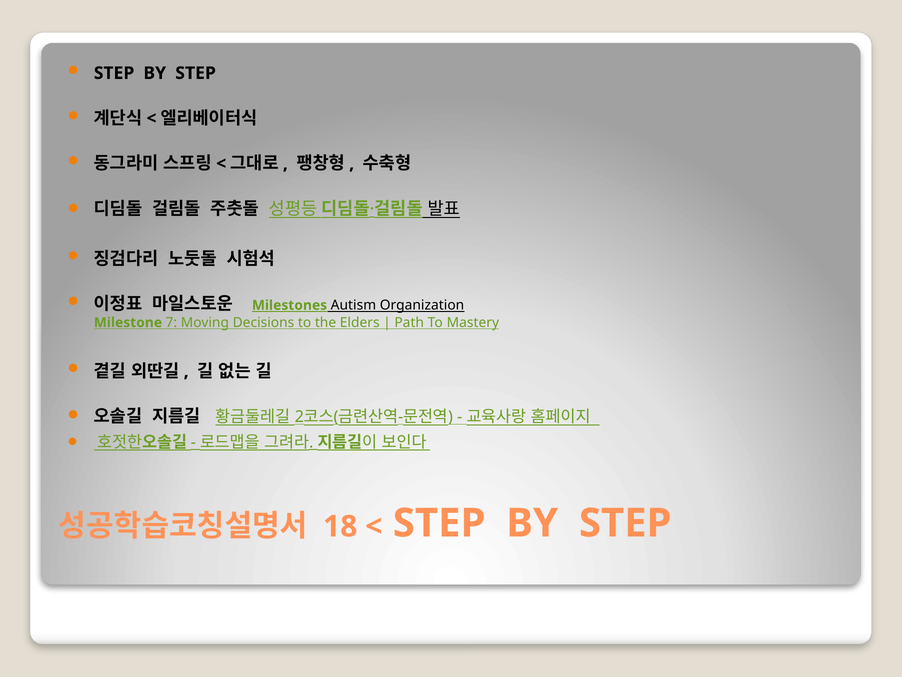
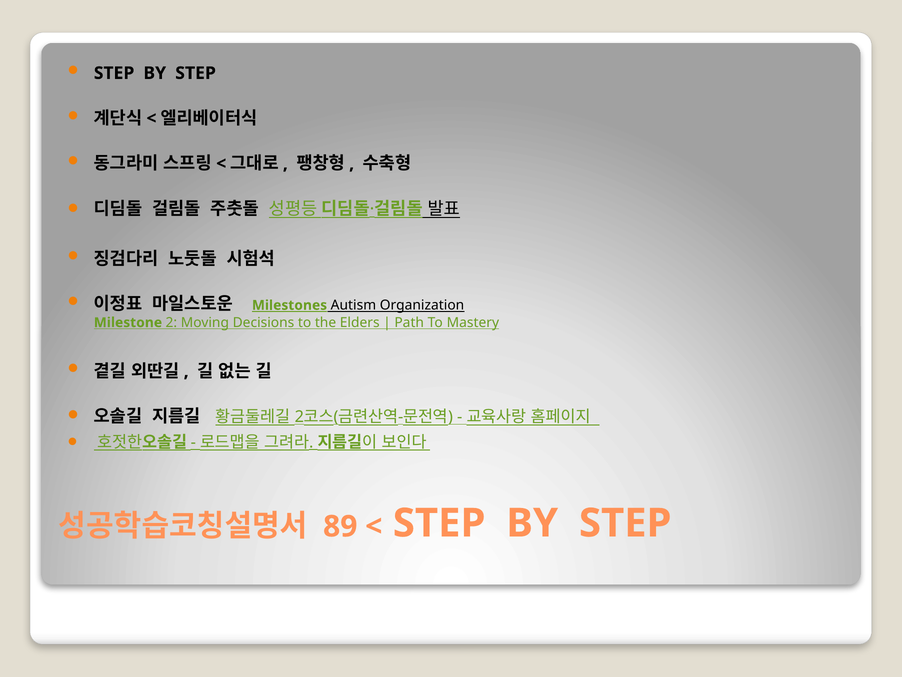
7: 7 -> 2
18: 18 -> 89
